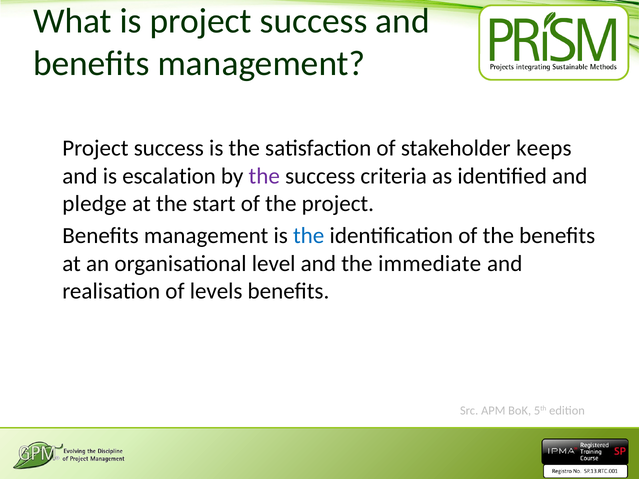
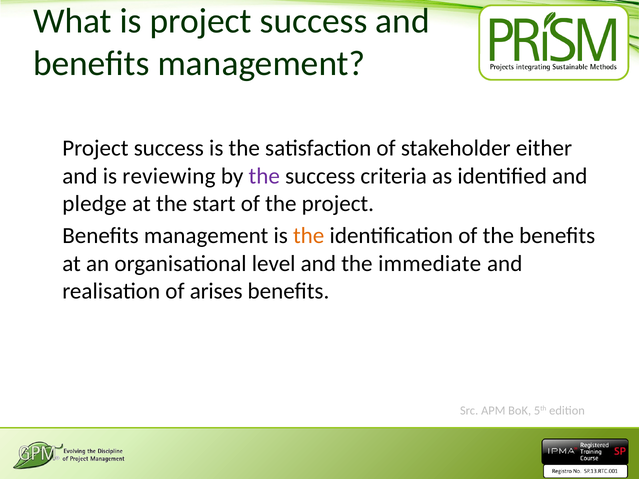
keeps: keeps -> either
escalation: escalation -> reviewing
the at (309, 236) colour: blue -> orange
levels: levels -> arises
